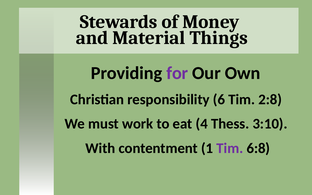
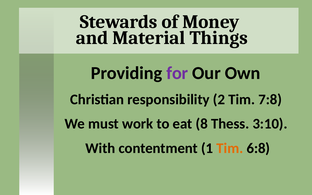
6: 6 -> 2
2:8: 2:8 -> 7:8
4: 4 -> 8
Tim at (230, 148) colour: purple -> orange
